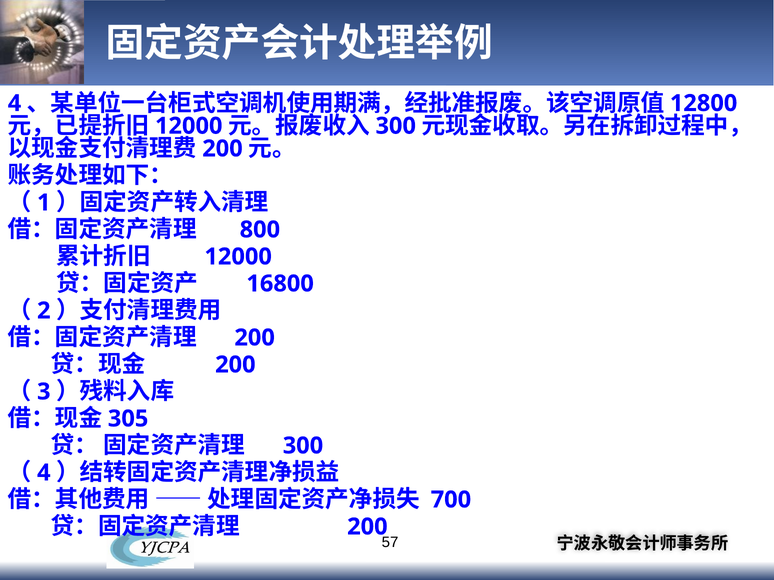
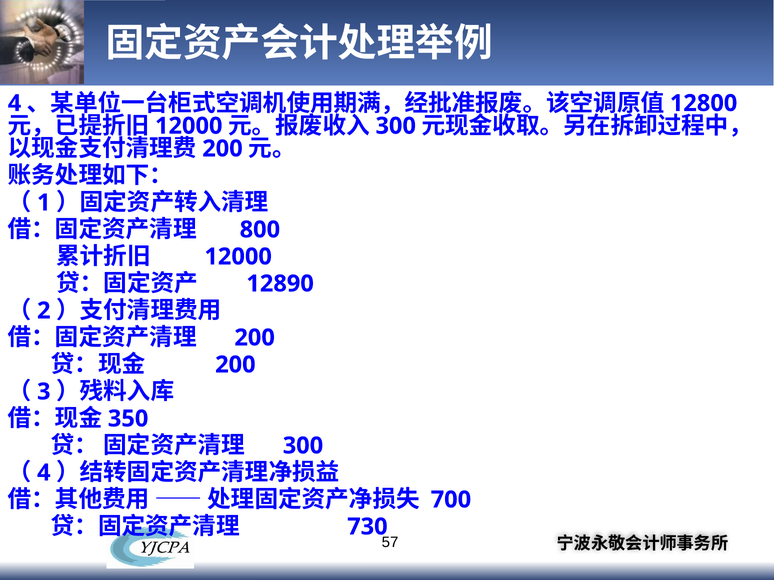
16800: 16800 -> 12890
305: 305 -> 350
200 at (367, 527): 200 -> 730
